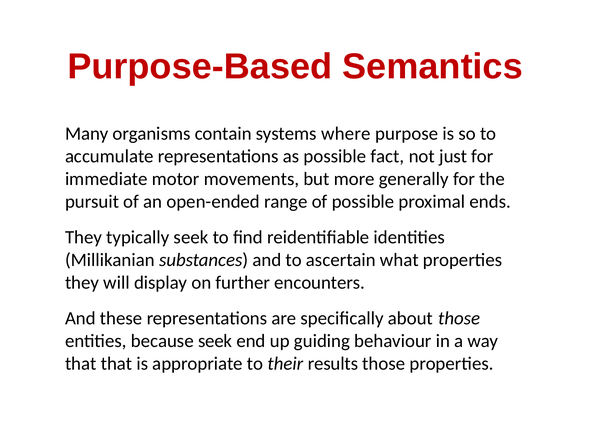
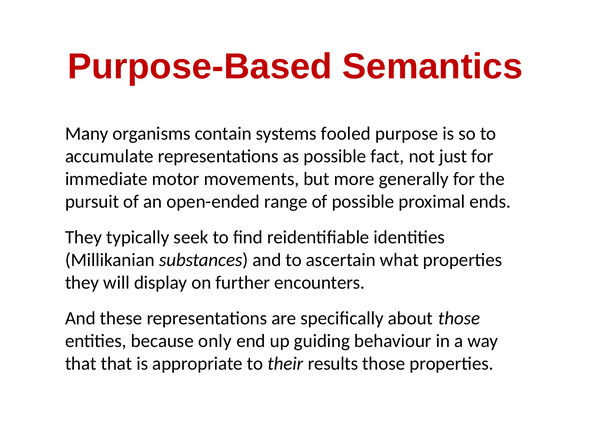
where: where -> fooled
because seek: seek -> only
